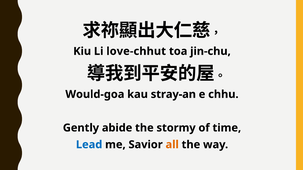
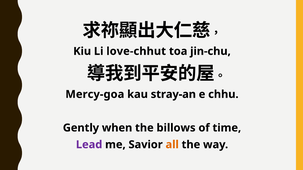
Would-goa: Would-goa -> Mercy-goa
abide: abide -> when
stormy: stormy -> billows
Lead colour: blue -> purple
